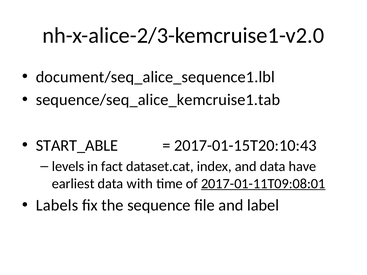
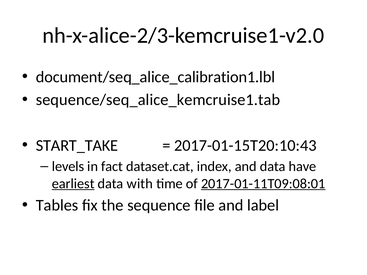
document/seq_alice_sequence1.lbl: document/seq_alice_sequence1.lbl -> document/seq_alice_calibration1.lbl
START_ABLE: START_ABLE -> START_TAKE
earliest underline: none -> present
Labels: Labels -> Tables
